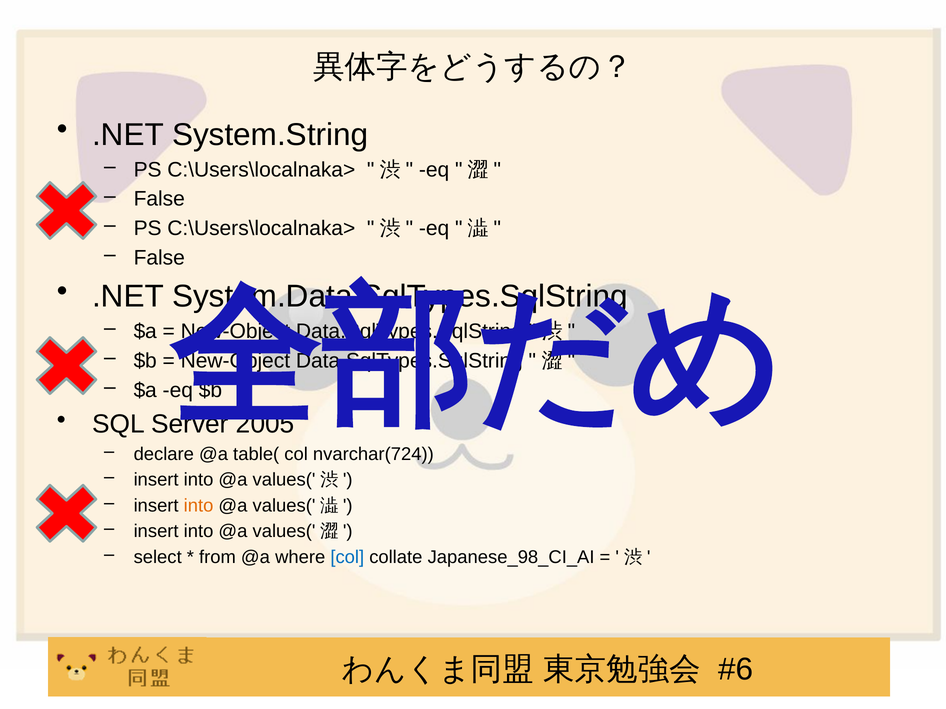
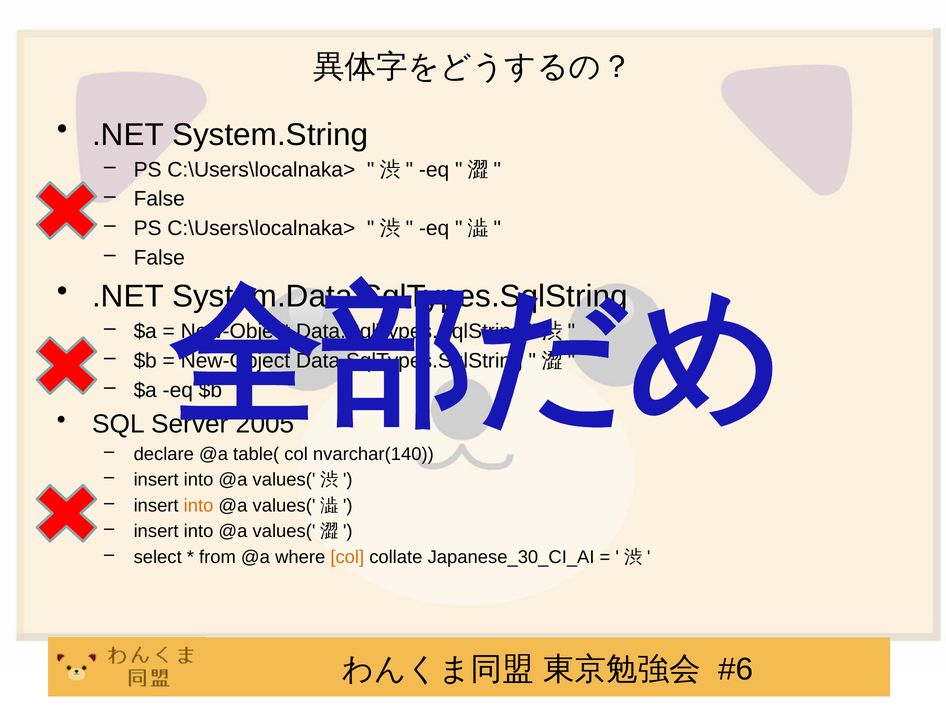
nvarchar(724: nvarchar(724 -> nvarchar(140
col at (347, 557) colour: blue -> orange
Japanese_98_CI_AI: Japanese_98_CI_AI -> Japanese_30_CI_AI
